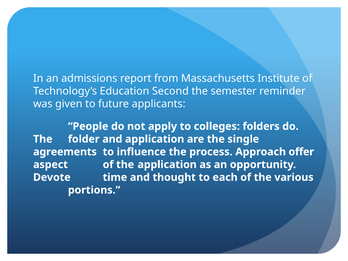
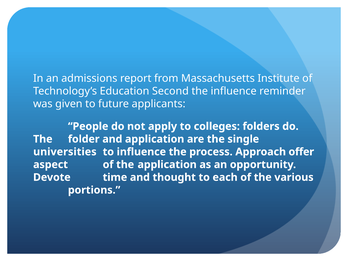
the semester: semester -> influence
agreements: agreements -> universities
